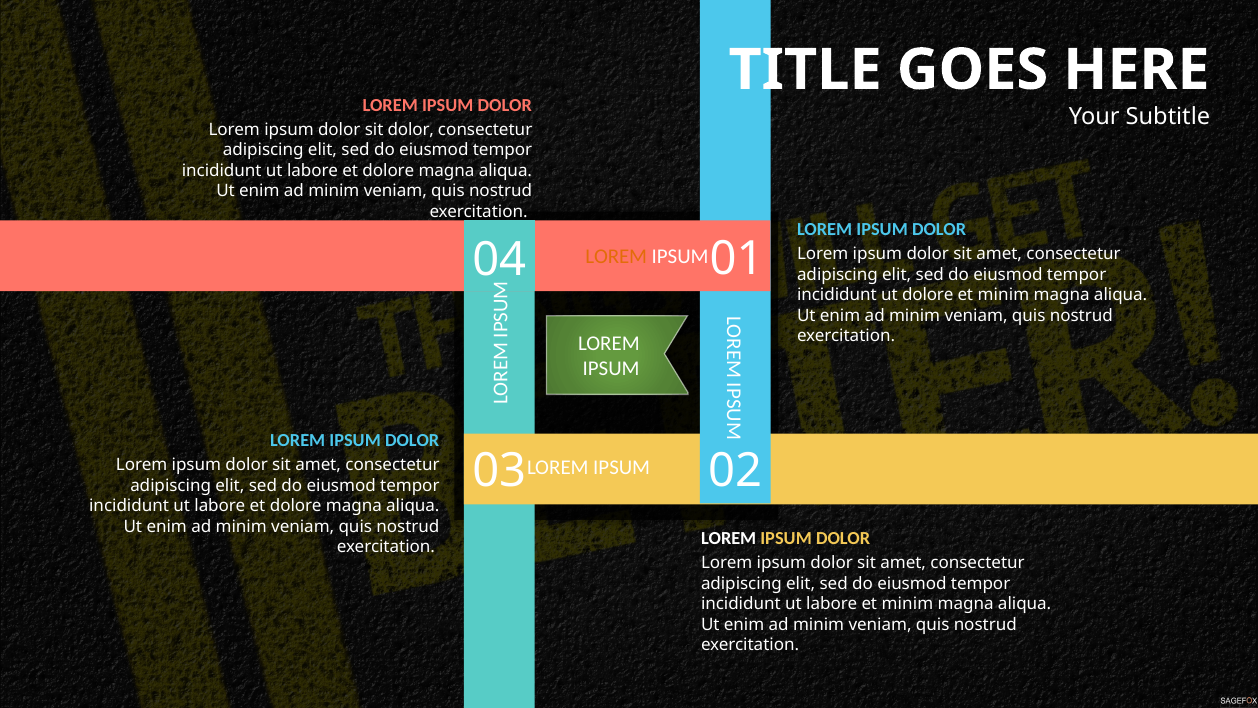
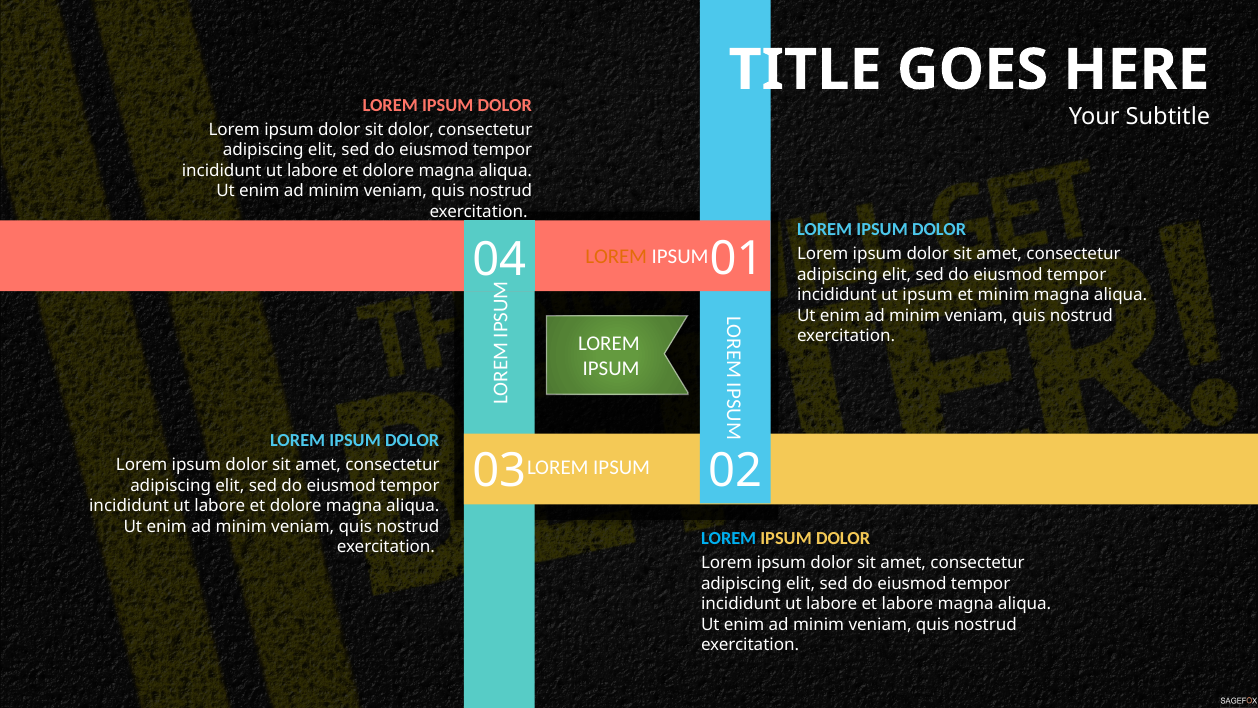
ut dolore: dolore -> ipsum
LOREM at (729, 539) colour: white -> light blue
labore et minim: minim -> labore
